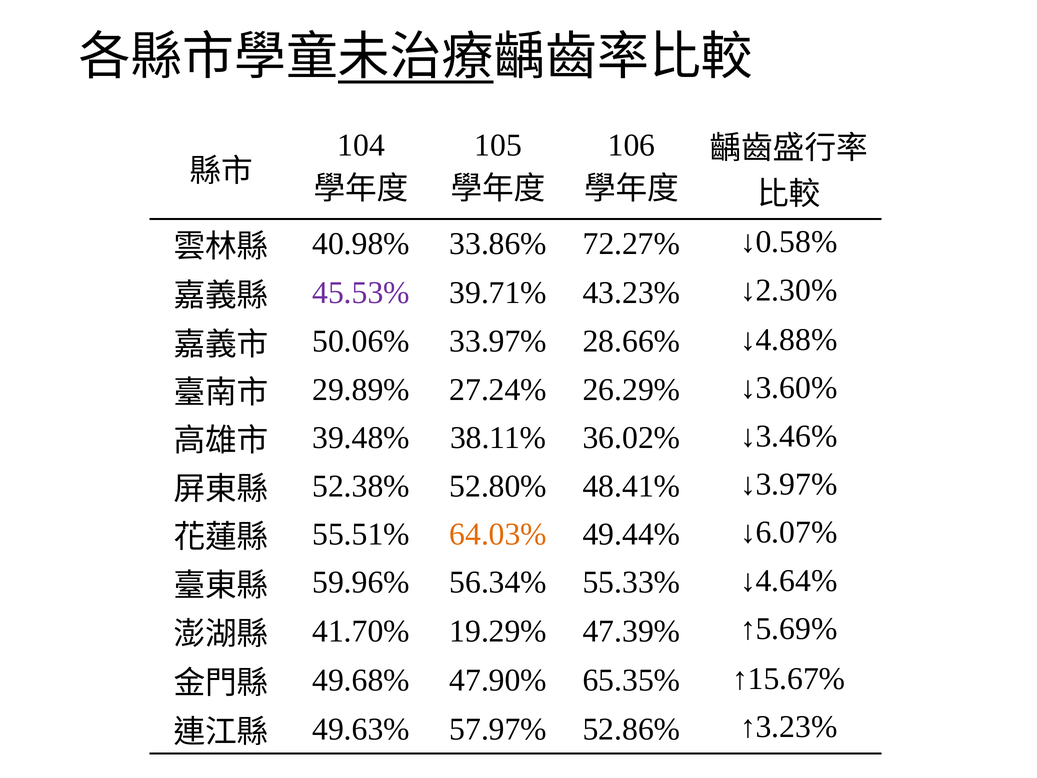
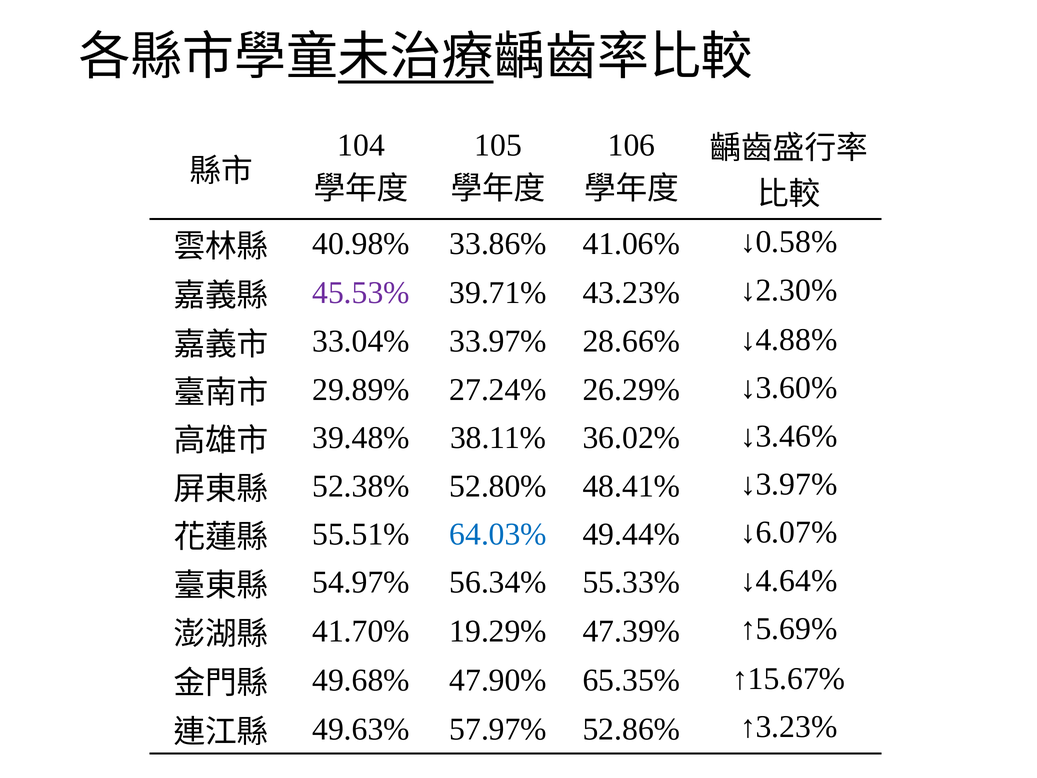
72.27%: 72.27% -> 41.06%
50.06%: 50.06% -> 33.04%
64.03% colour: orange -> blue
59.96%: 59.96% -> 54.97%
